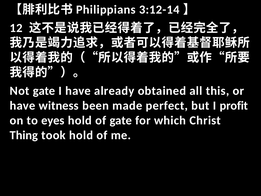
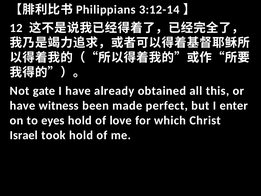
profit: profit -> enter
of gate: gate -> love
Thing: Thing -> Israel
